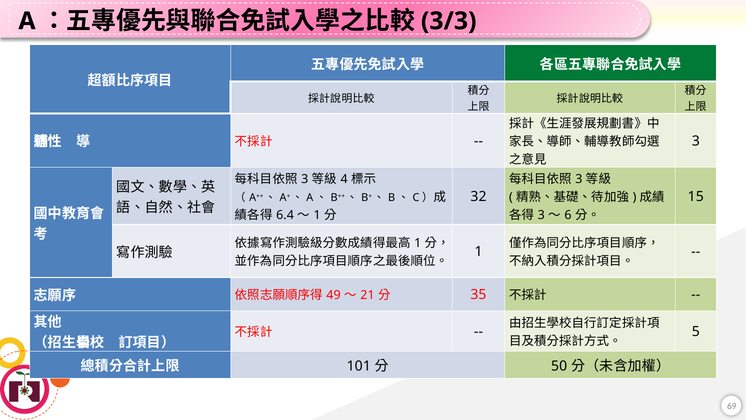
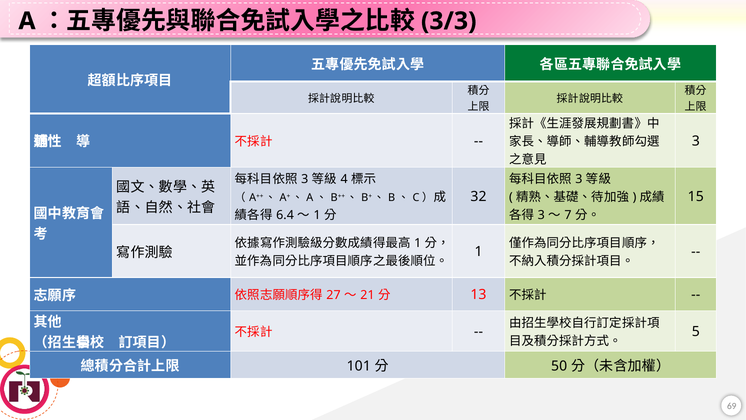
6: 6 -> 7
49: 49 -> 27
35: 35 -> 13
